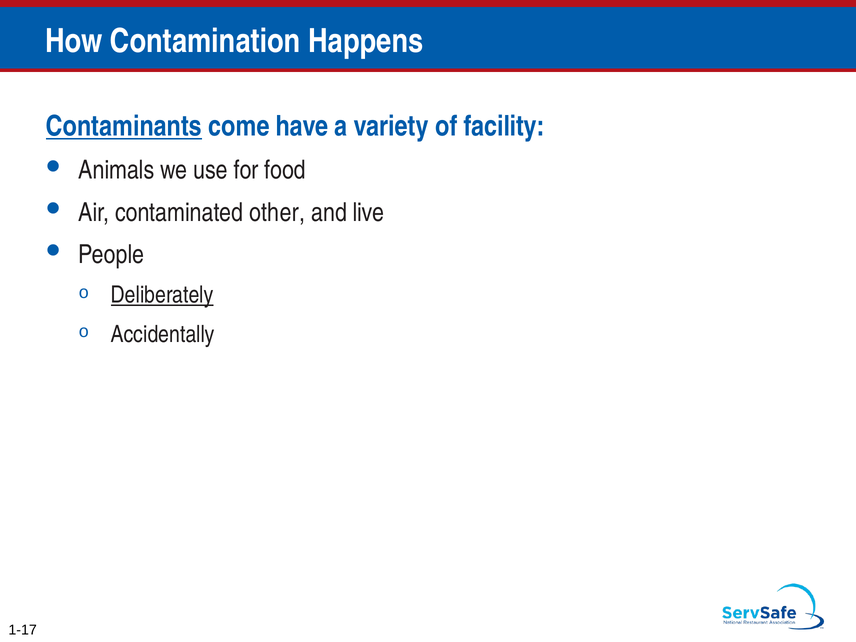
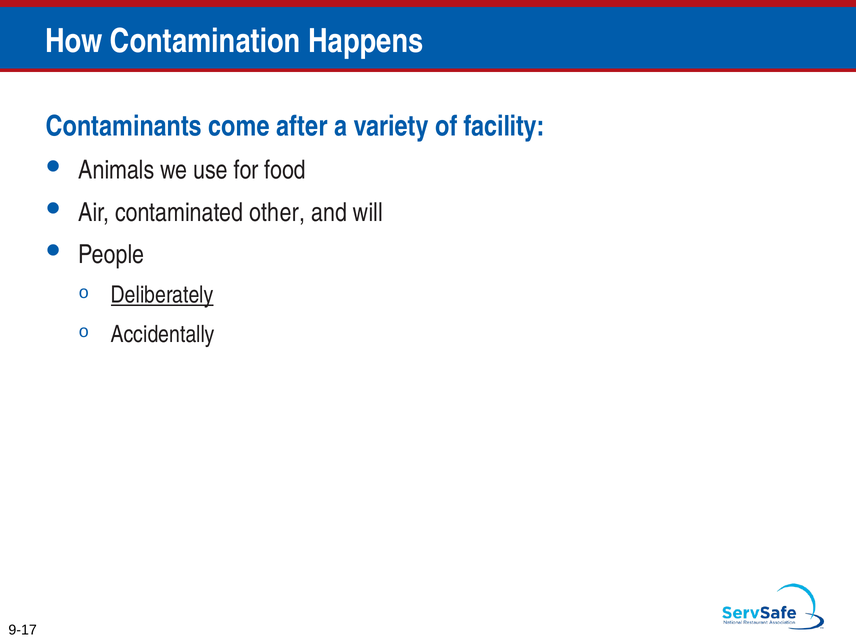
Contaminants underline: present -> none
have: have -> after
live: live -> will
1-17: 1-17 -> 9-17
